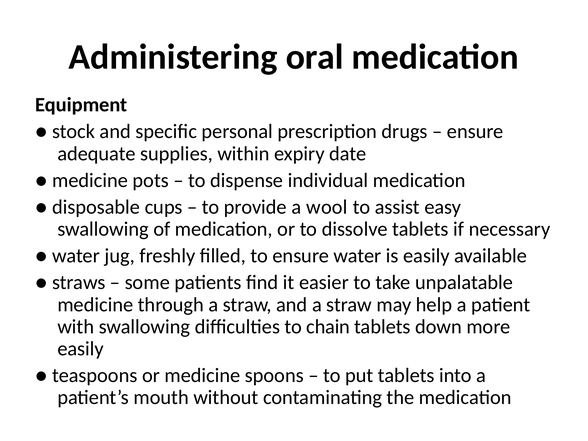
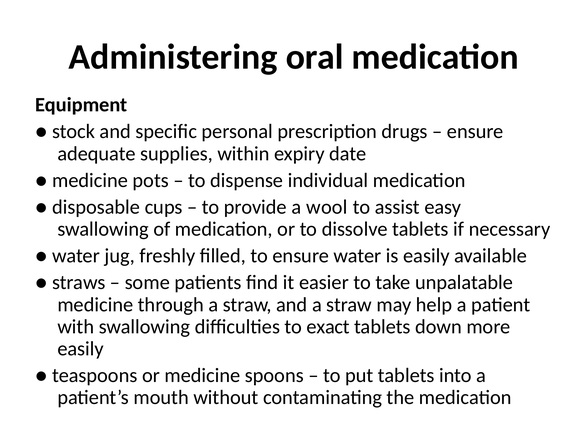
chain: chain -> exact
